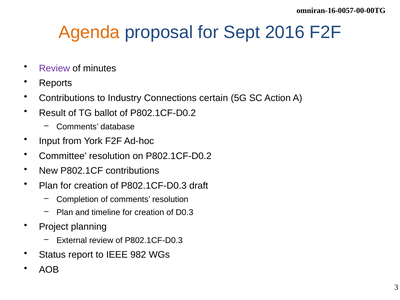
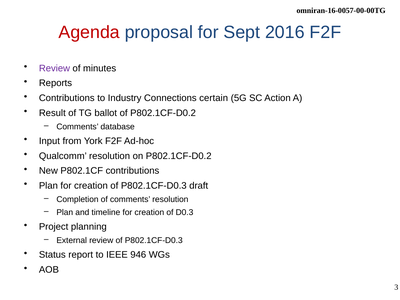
Agenda colour: orange -> red
Committee: Committee -> Qualcomm
982: 982 -> 946
